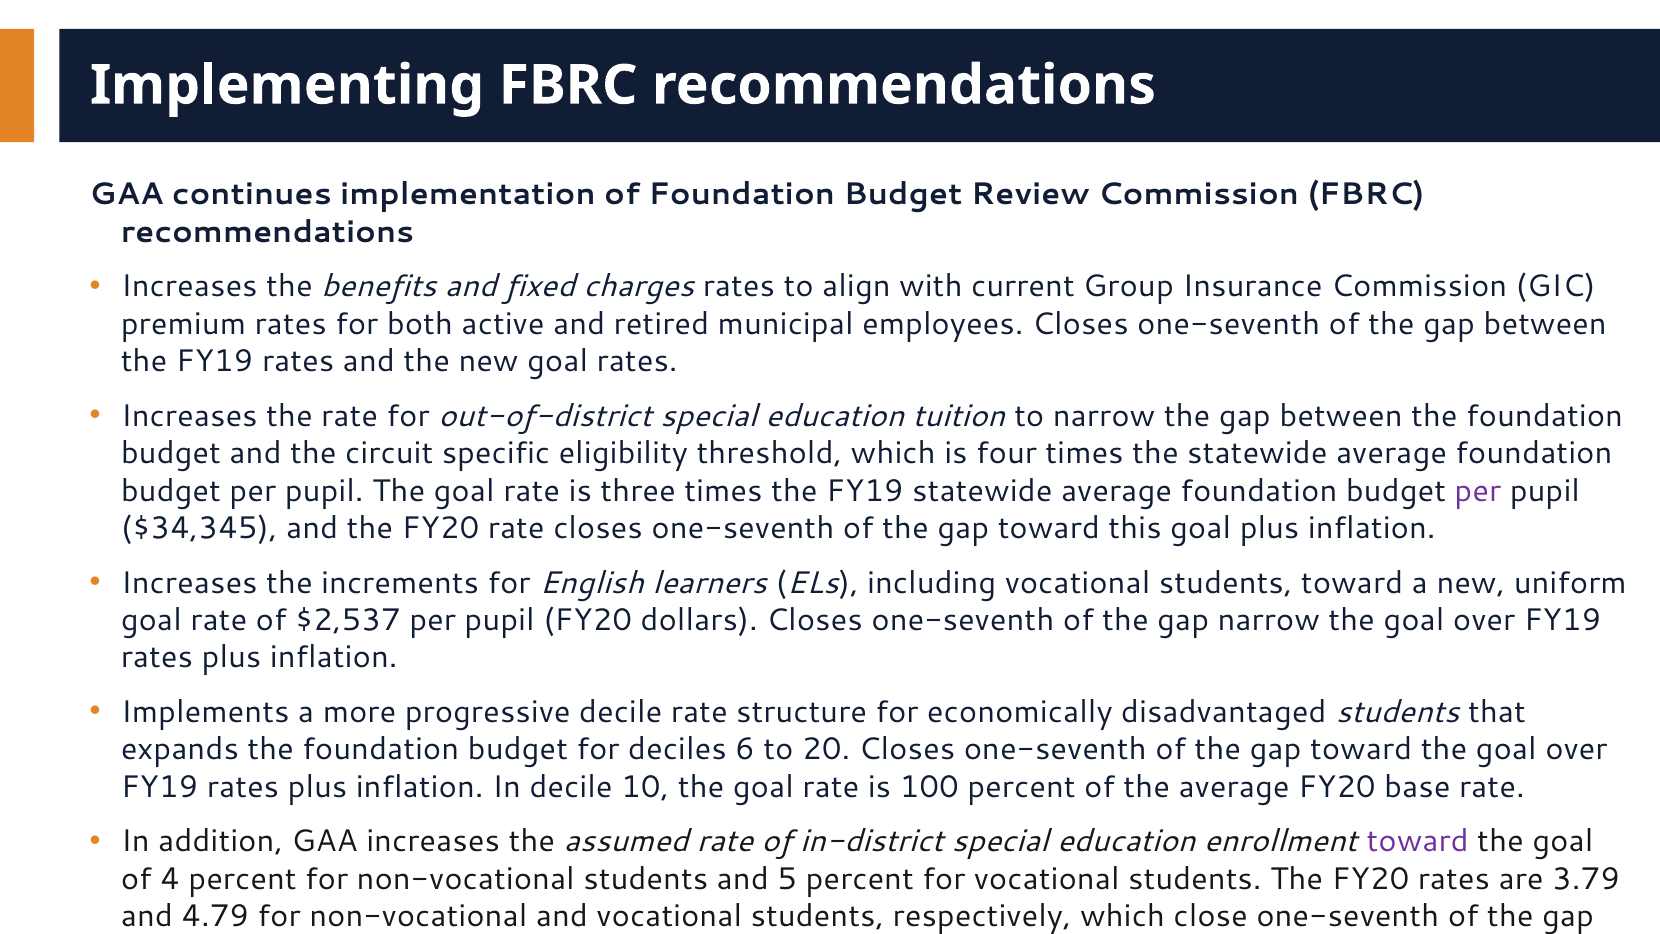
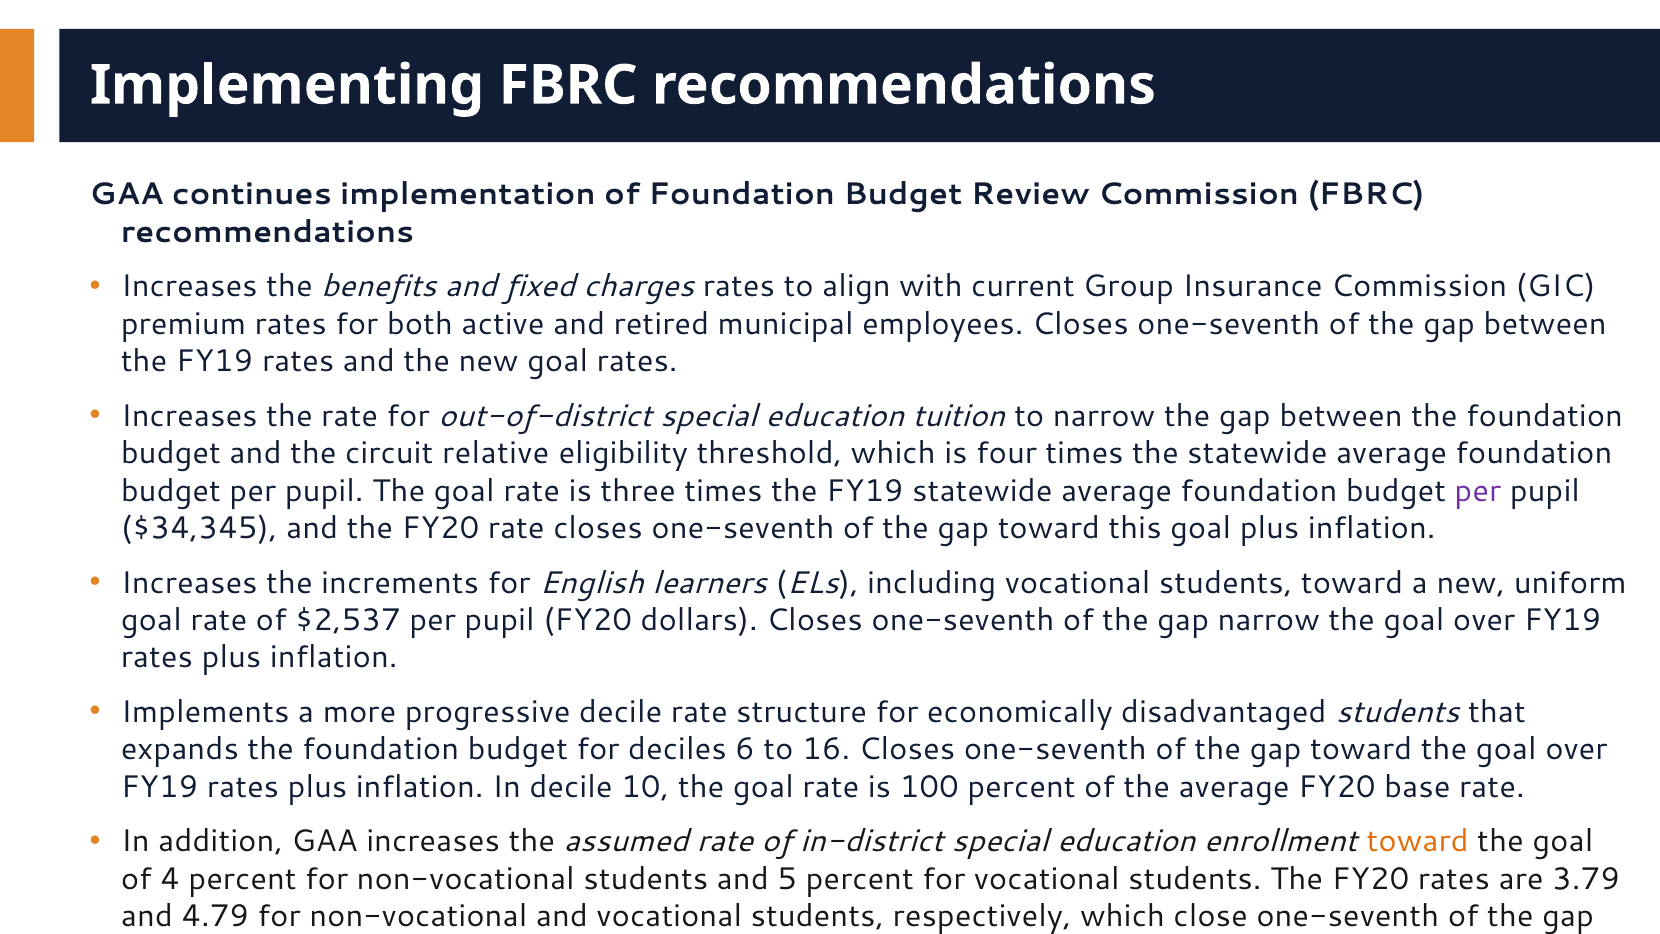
specific: specific -> relative
20: 20 -> 16
toward at (1418, 841) colour: purple -> orange
